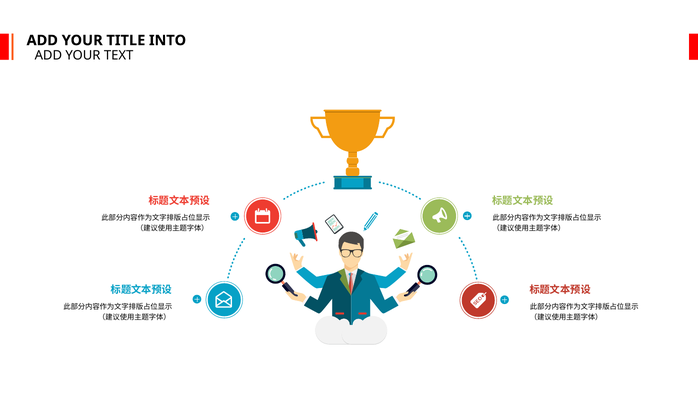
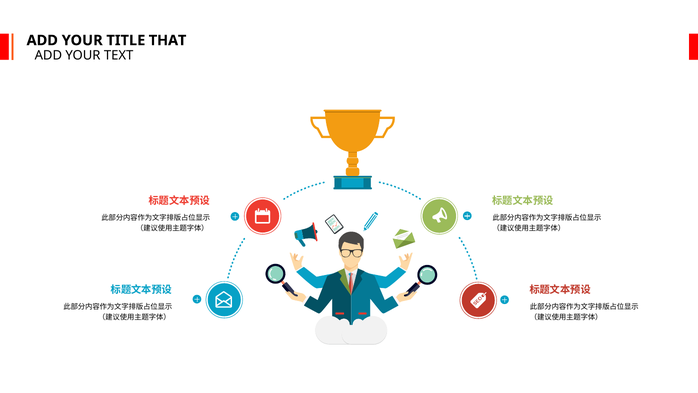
INTO: INTO -> THAT
